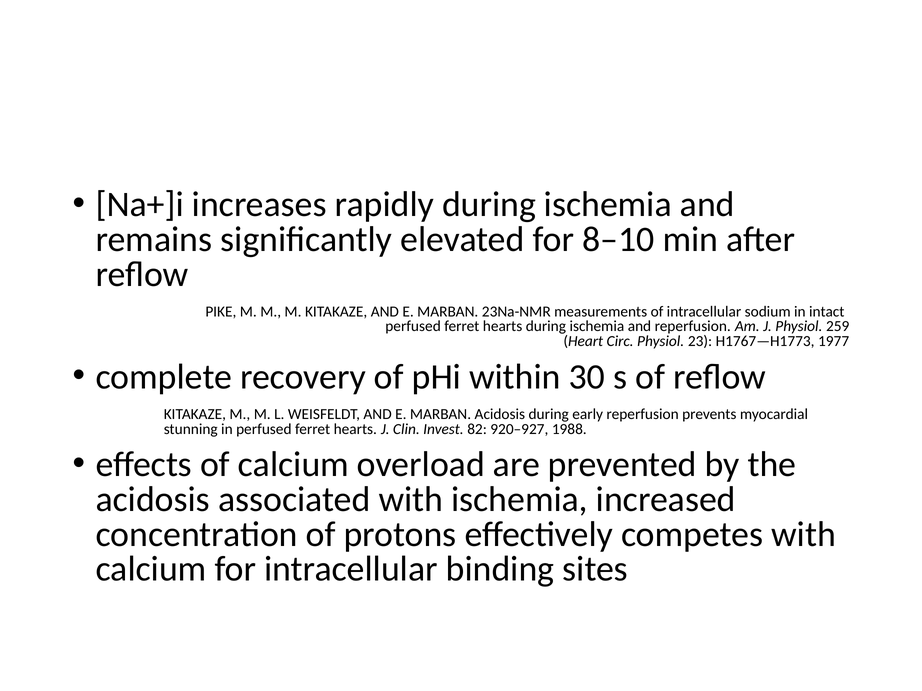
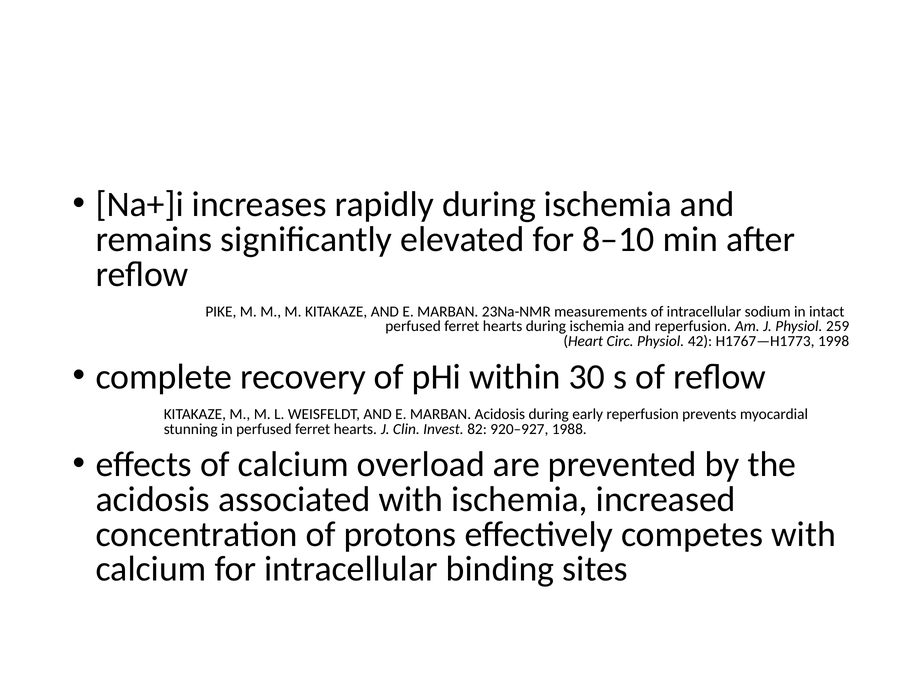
23: 23 -> 42
1977: 1977 -> 1998
